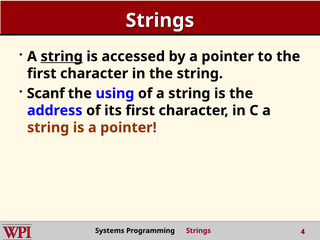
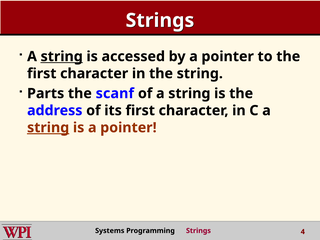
Scanf: Scanf -> Parts
using: using -> scanf
string at (48, 128) underline: none -> present
